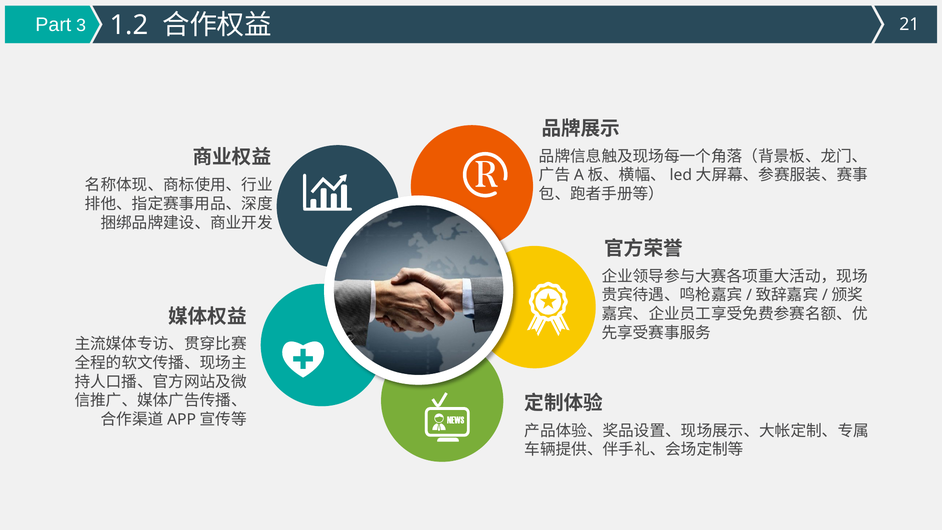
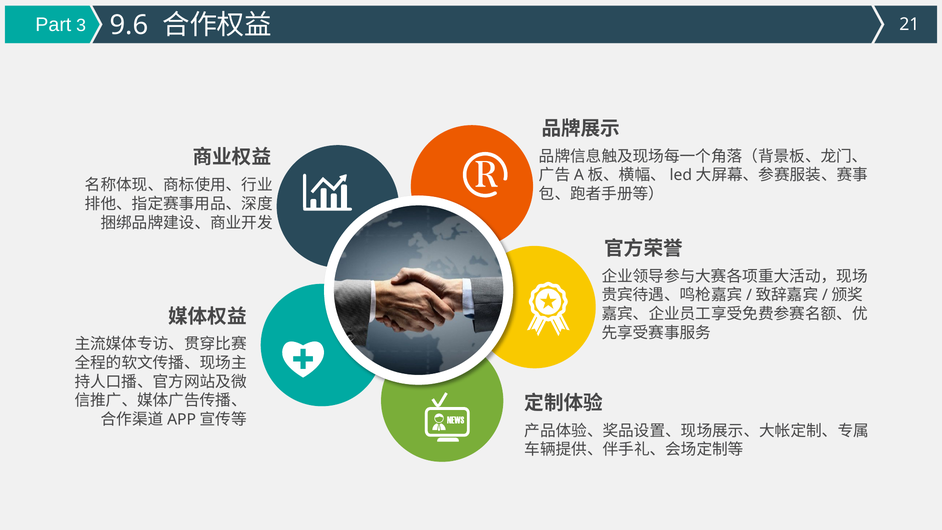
1.2: 1.2 -> 9.6
